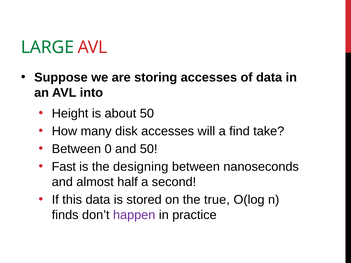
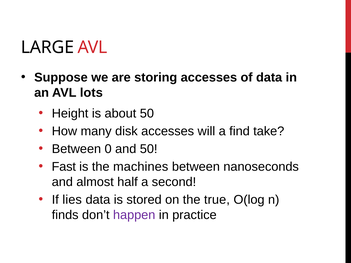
LARGE colour: green -> black
into: into -> lots
designing: designing -> machines
this: this -> lies
